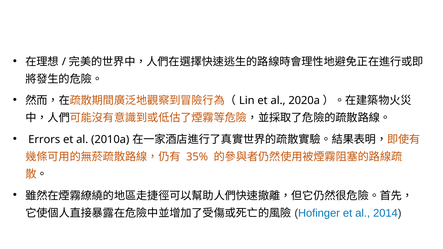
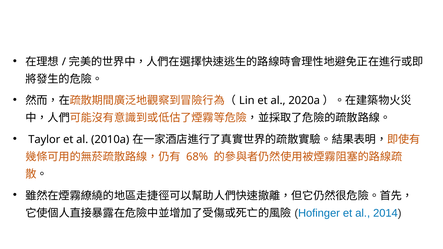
Errors: Errors -> Taylor
35%: 35% -> 68%
